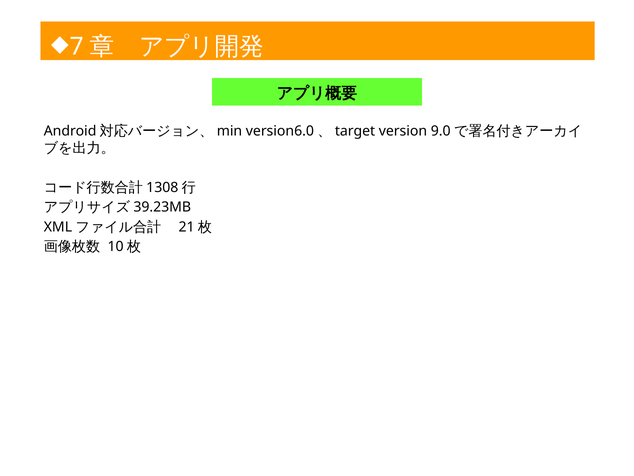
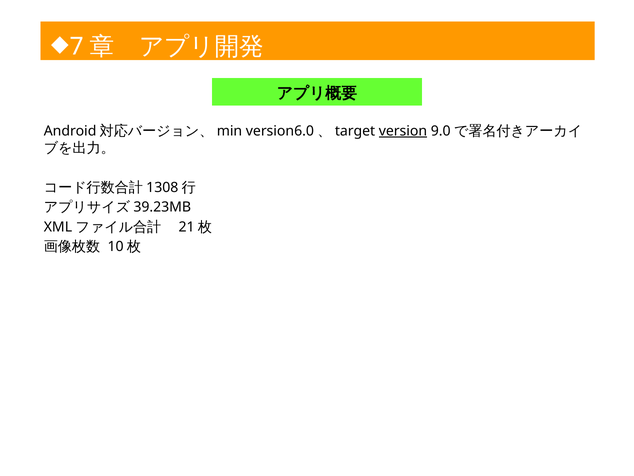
version underline: none -> present
